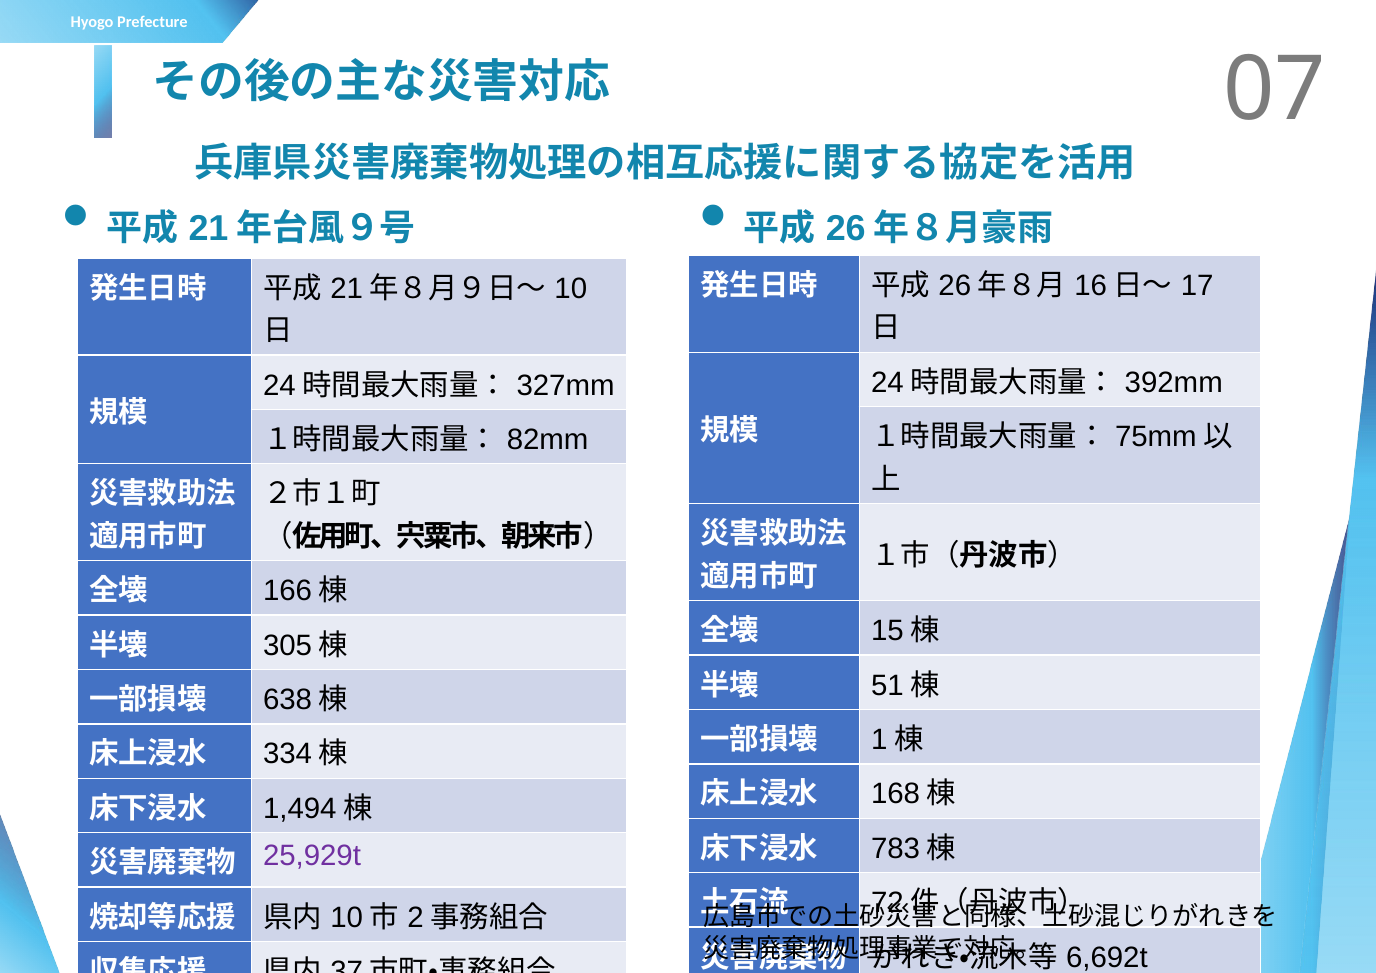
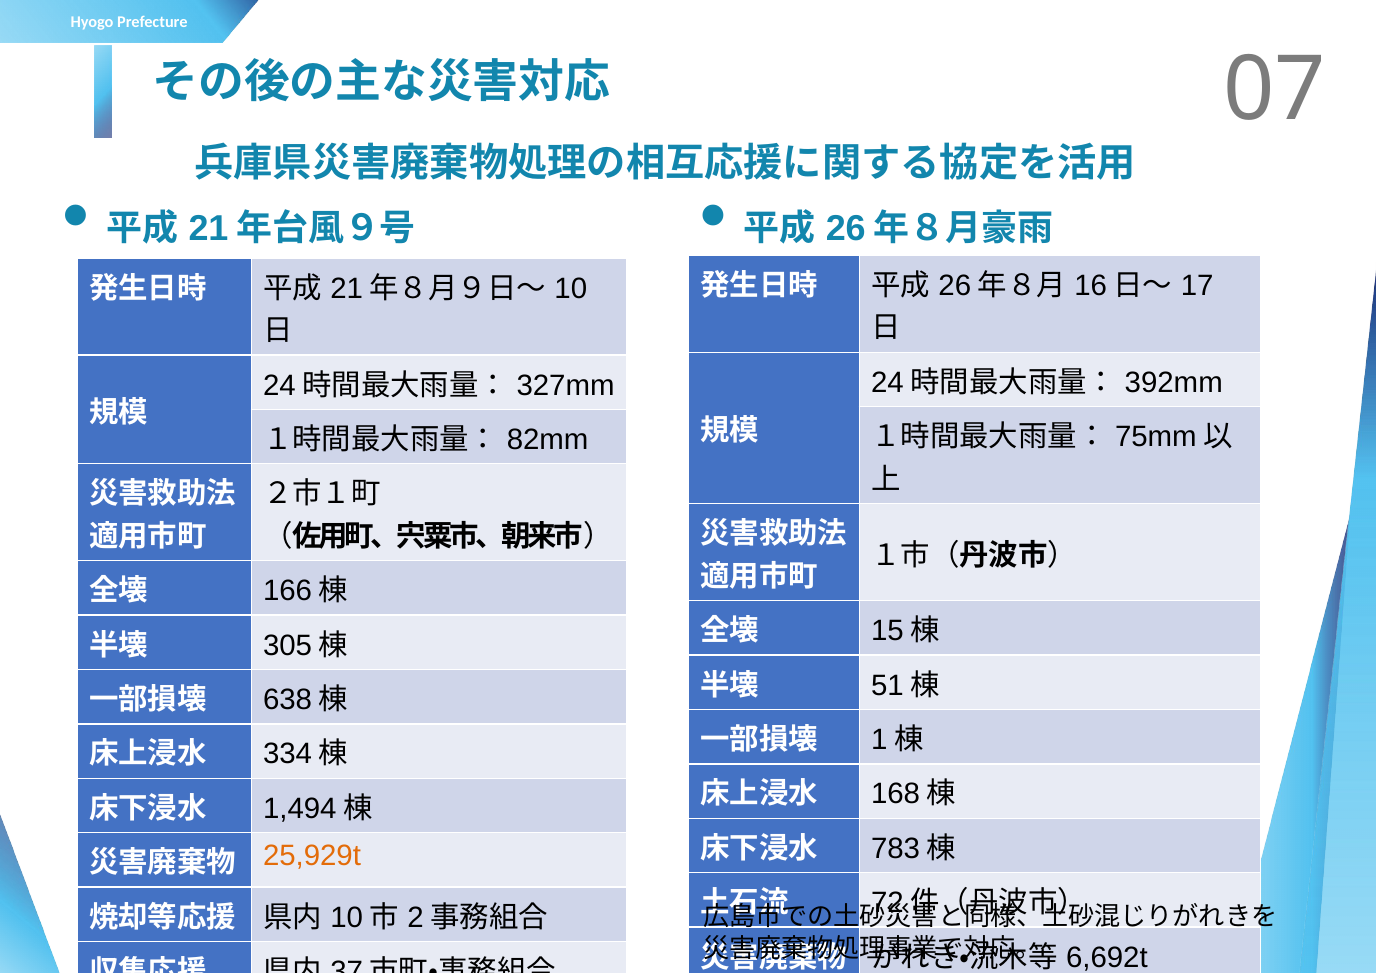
25,929t colour: purple -> orange
